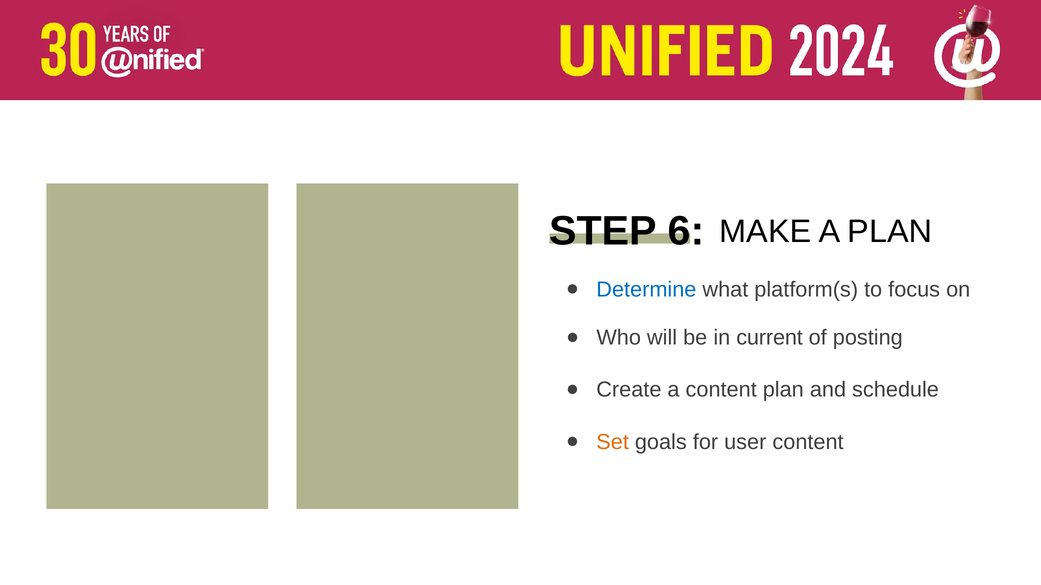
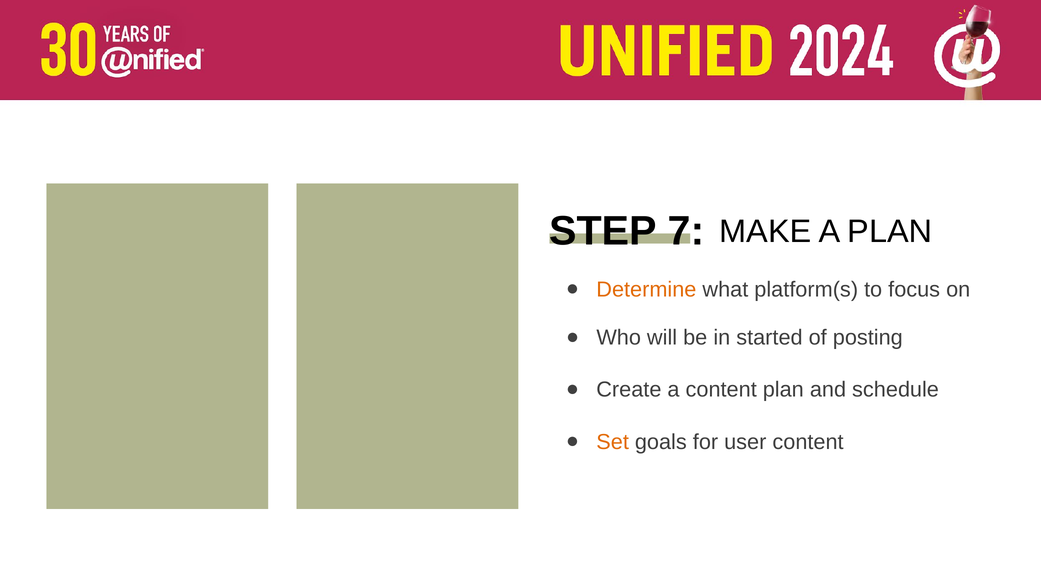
6: 6 -> 7
Determine colour: blue -> orange
current: current -> started
